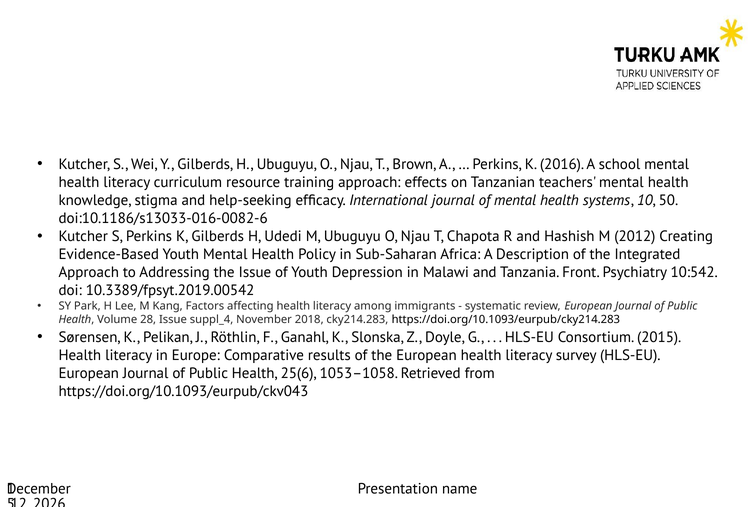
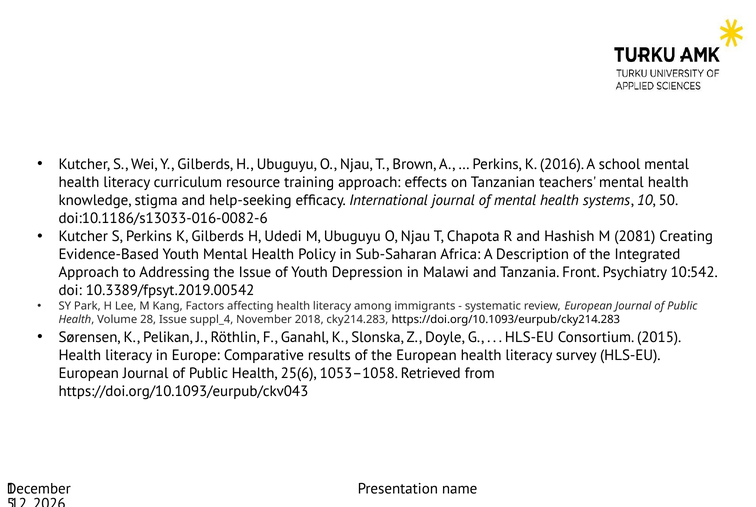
2012: 2012 -> 2081
